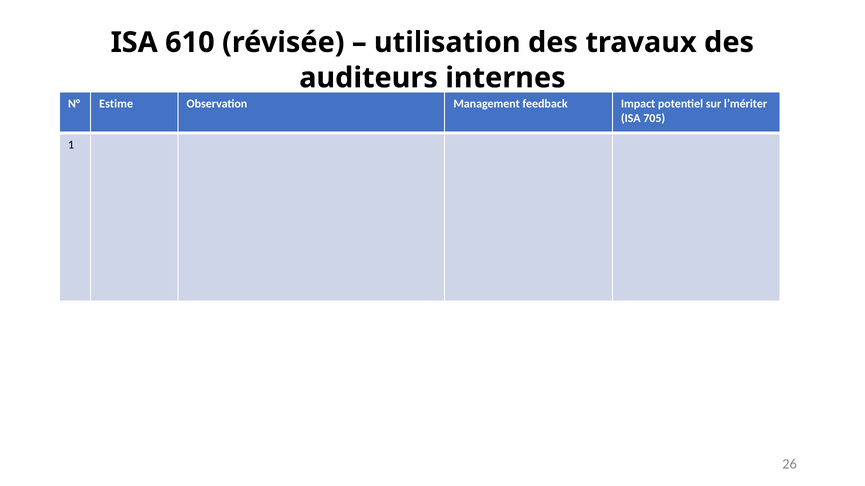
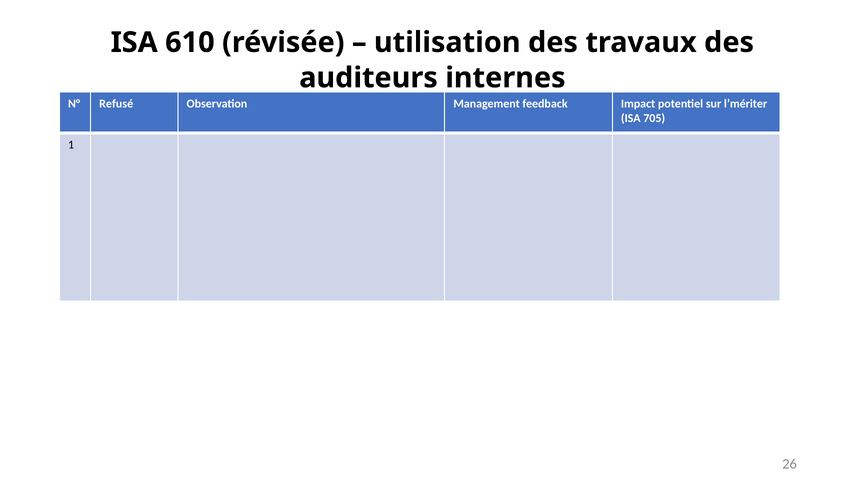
Estime: Estime -> Refusé
